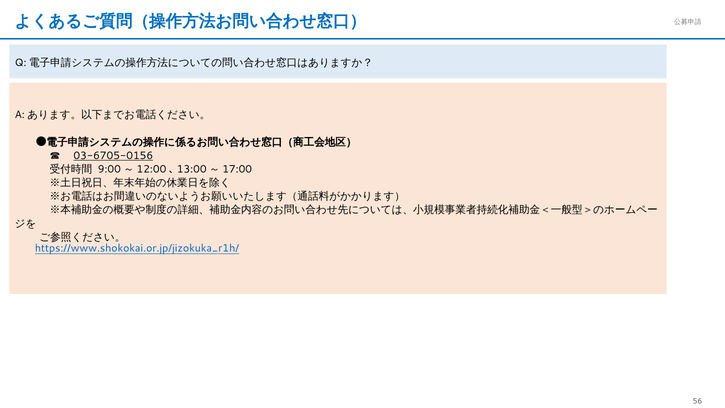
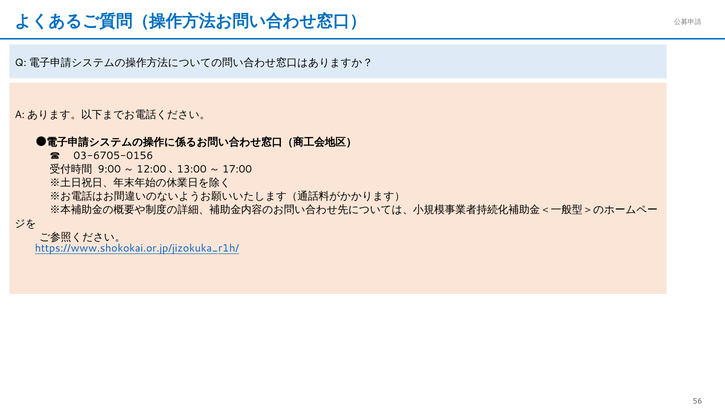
03-6705-0156 underline: present -> none
